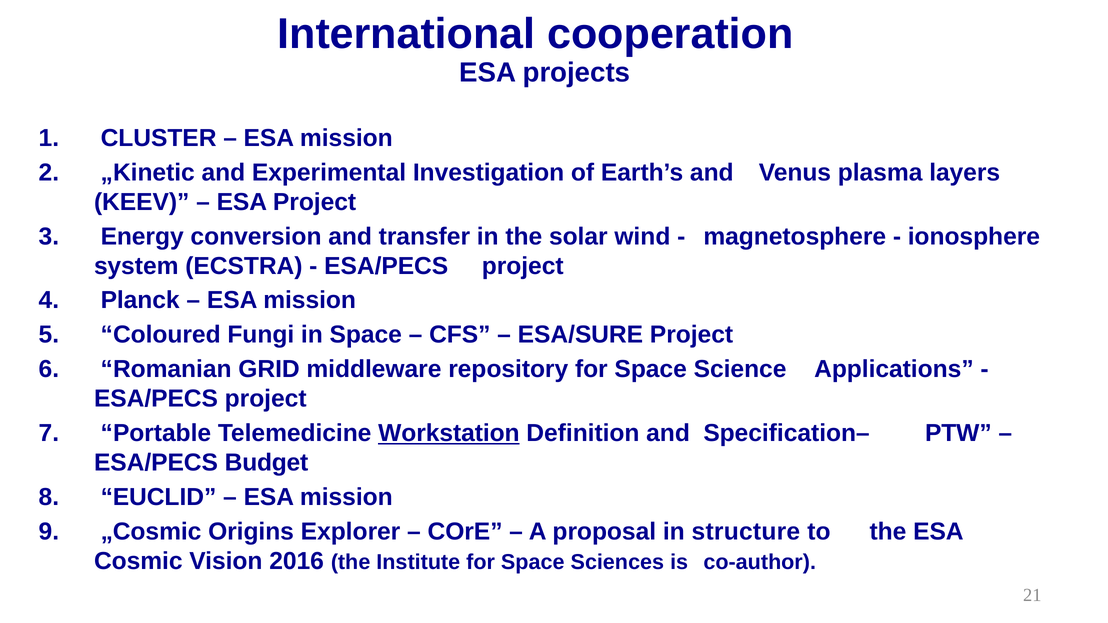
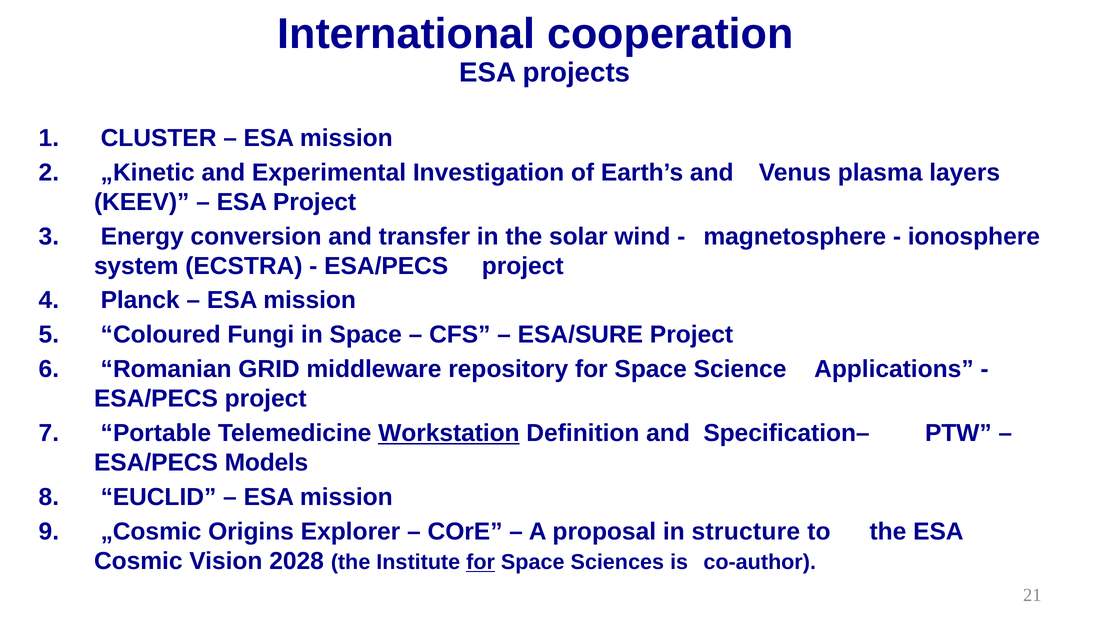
Budget: Budget -> Models
2016: 2016 -> 2028
for at (481, 562) underline: none -> present
